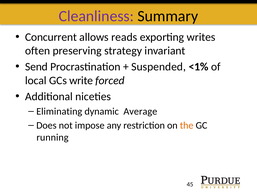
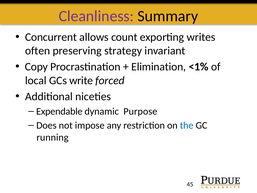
reads: reads -> count
Send: Send -> Copy
Suspended: Suspended -> Elimination
Eliminating: Eliminating -> Expendable
Average: Average -> Purpose
the colour: orange -> blue
